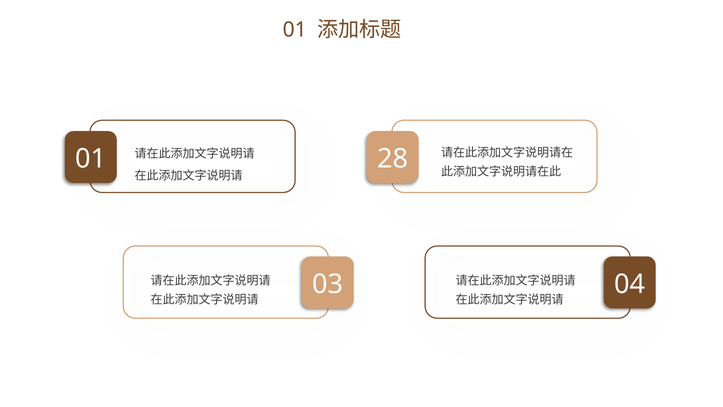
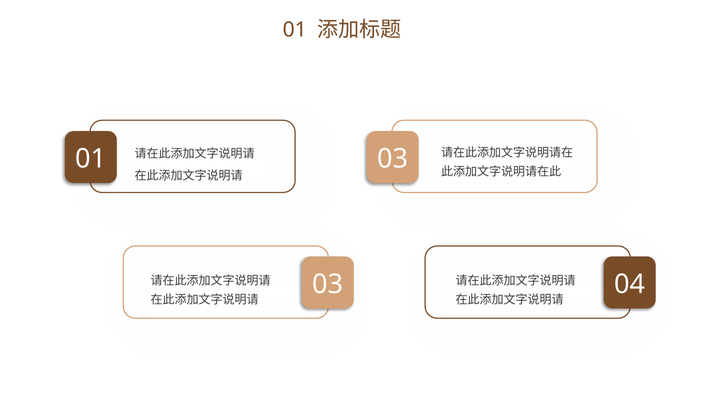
28 at (393, 159): 28 -> 03
